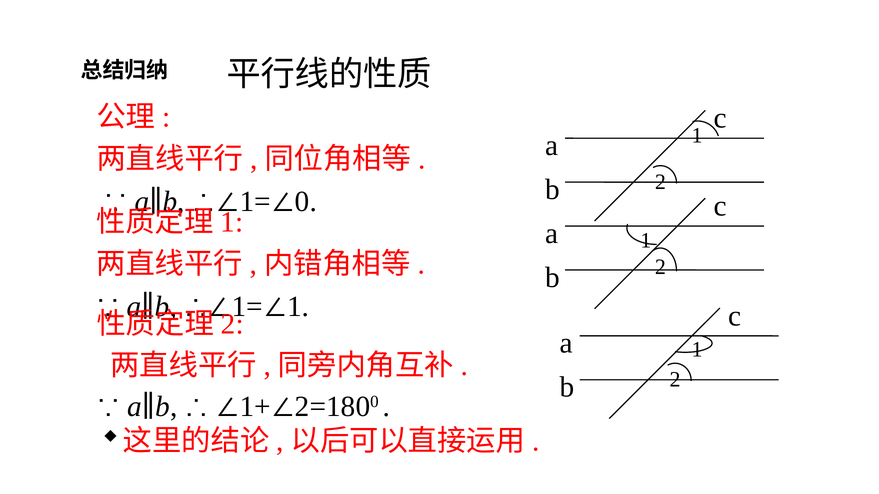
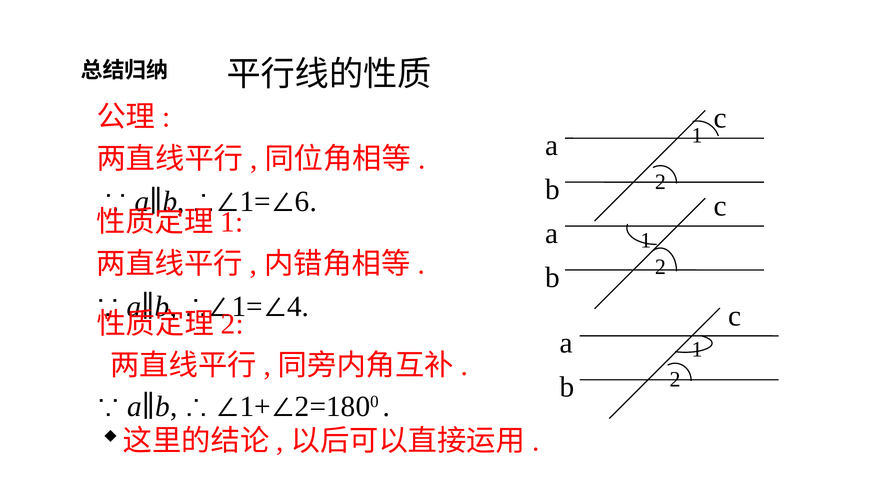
0 at (306, 202): 0 -> 6
1 at (298, 307): 1 -> 4
